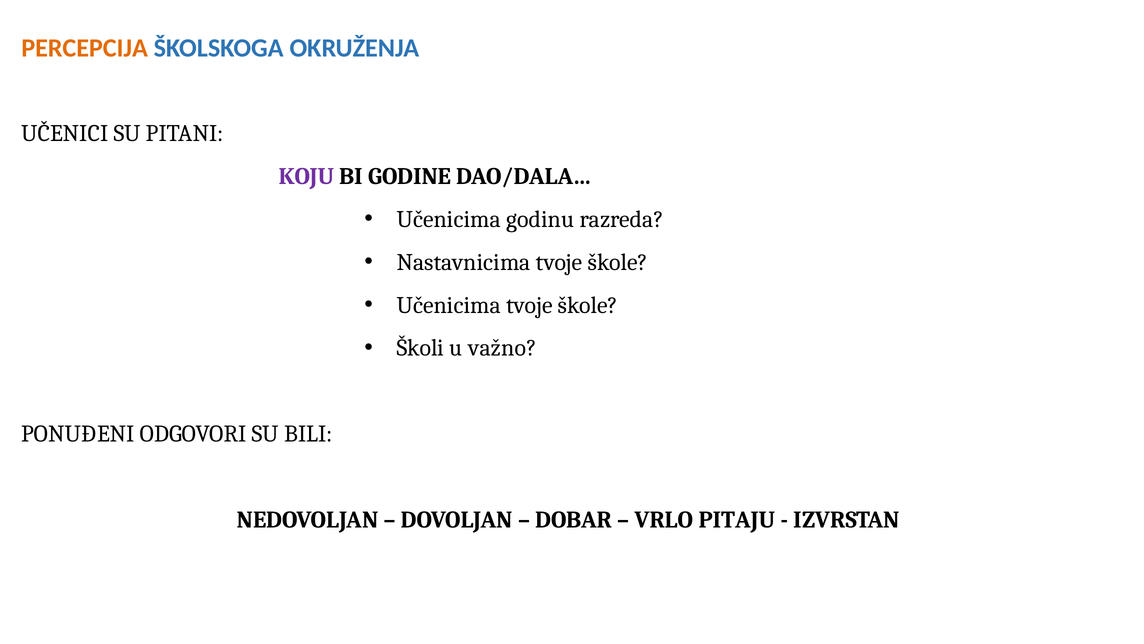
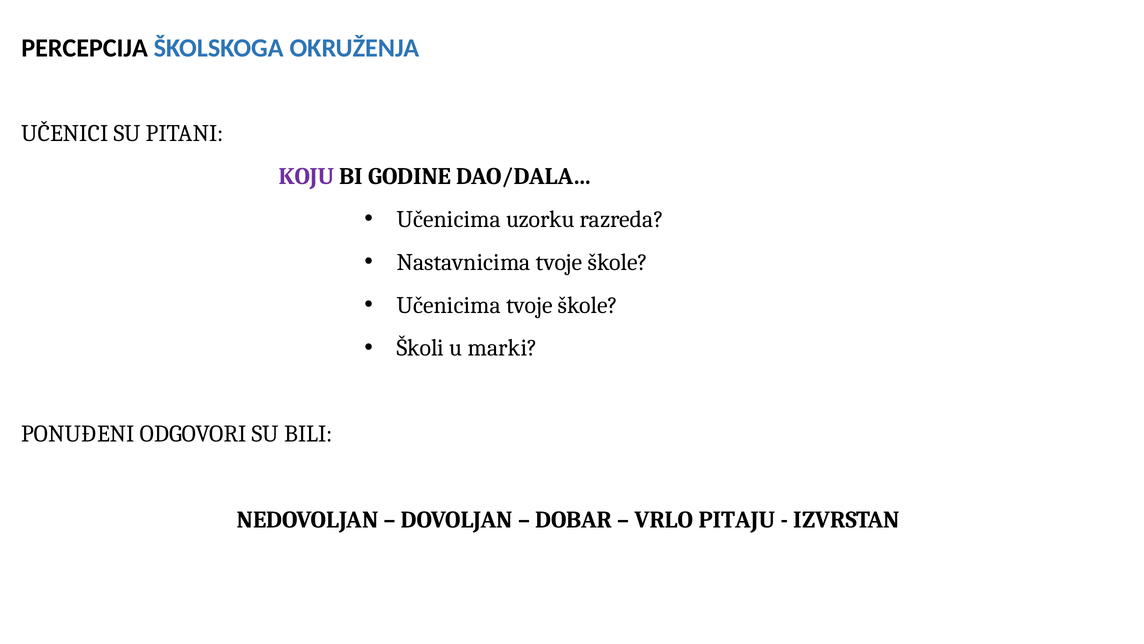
PERCEPCIJA colour: orange -> black
godinu: godinu -> uzorku
važno: važno -> marki
